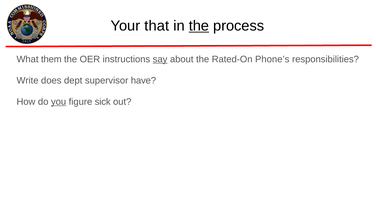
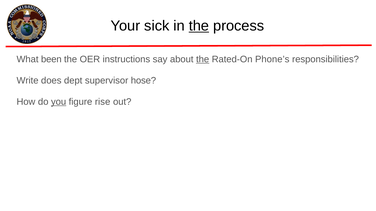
that: that -> sick
them: them -> been
say underline: present -> none
the at (203, 59) underline: none -> present
have: have -> hose
sick: sick -> rise
